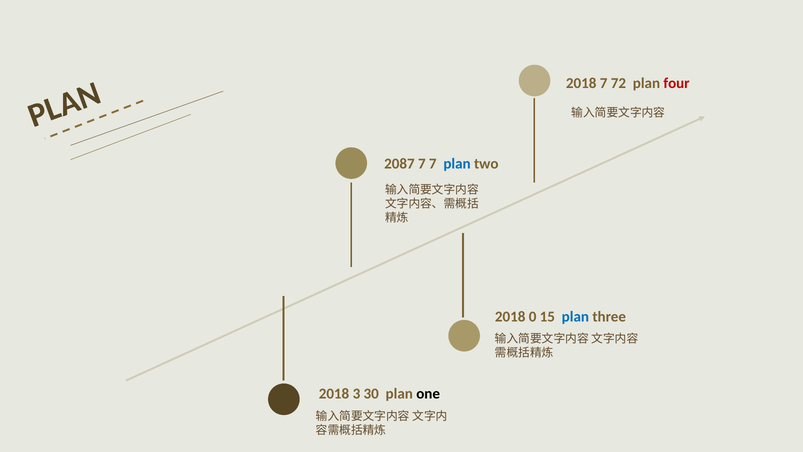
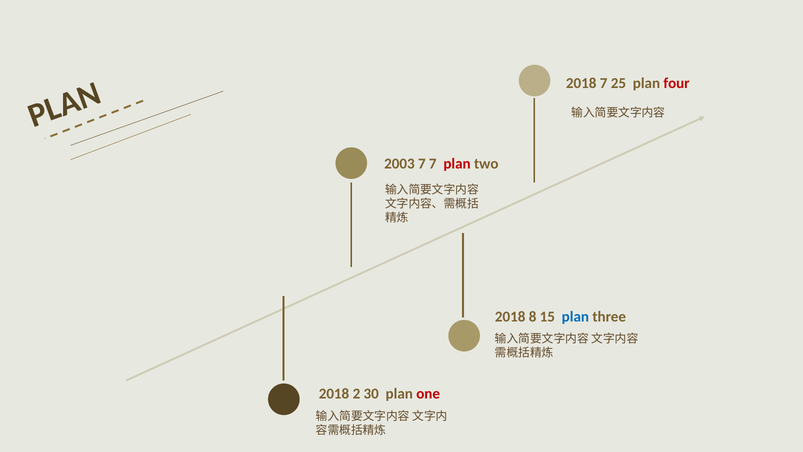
72: 72 -> 25
2087: 2087 -> 2003
plan at (457, 163) colour: blue -> red
0: 0 -> 8
3: 3 -> 2
one colour: black -> red
